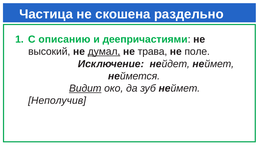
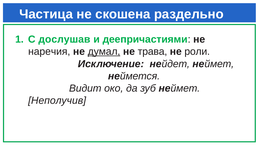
описанию: описанию -> дослушав
высокий: высокий -> наречия
поле: поле -> роли
Видит underline: present -> none
